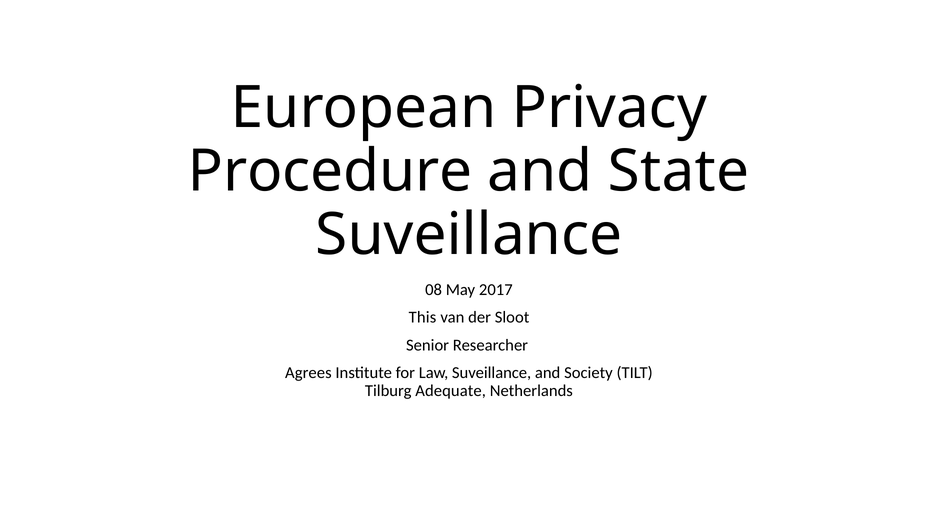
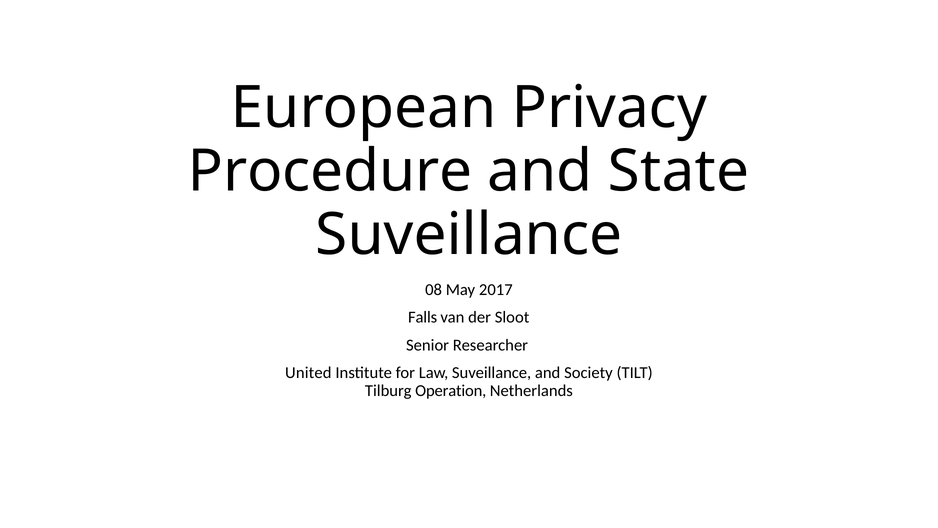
This: This -> Falls
Agrees: Agrees -> United
Adequate: Adequate -> Operation
